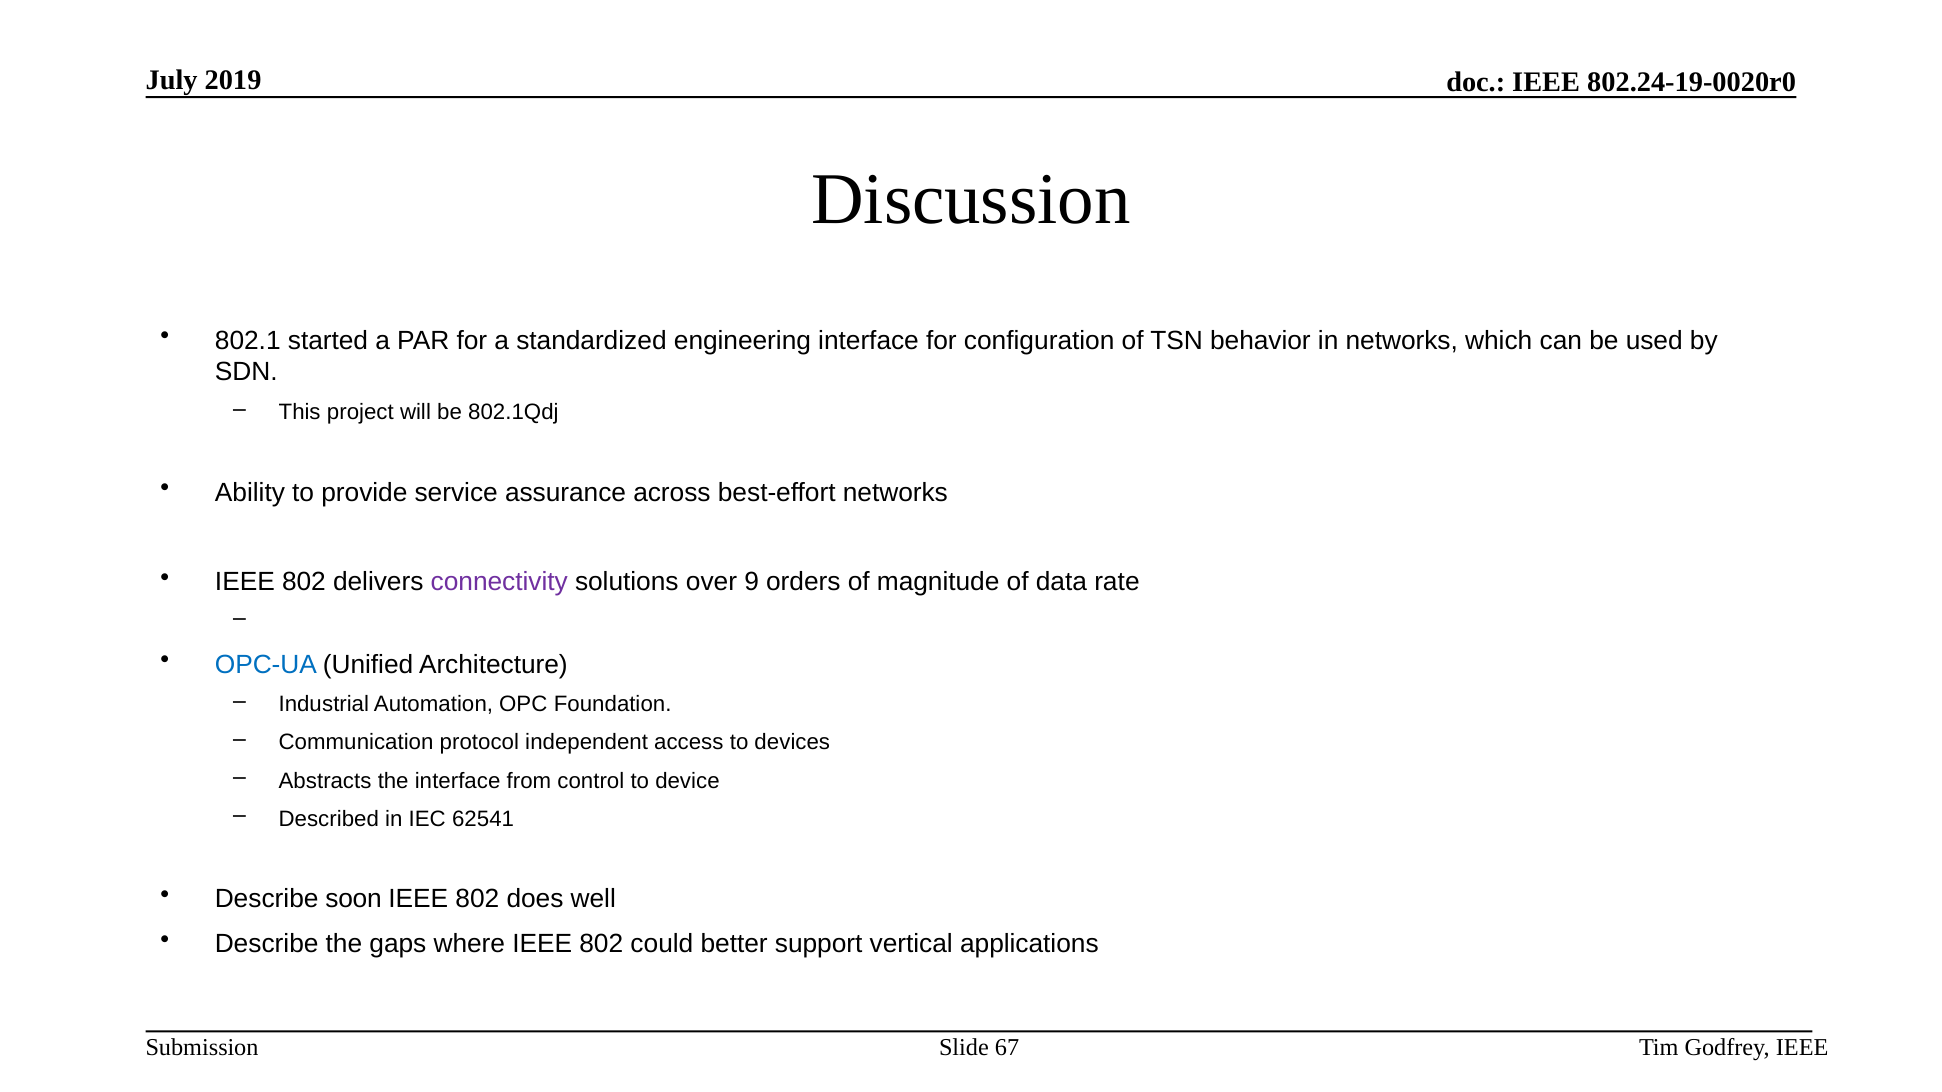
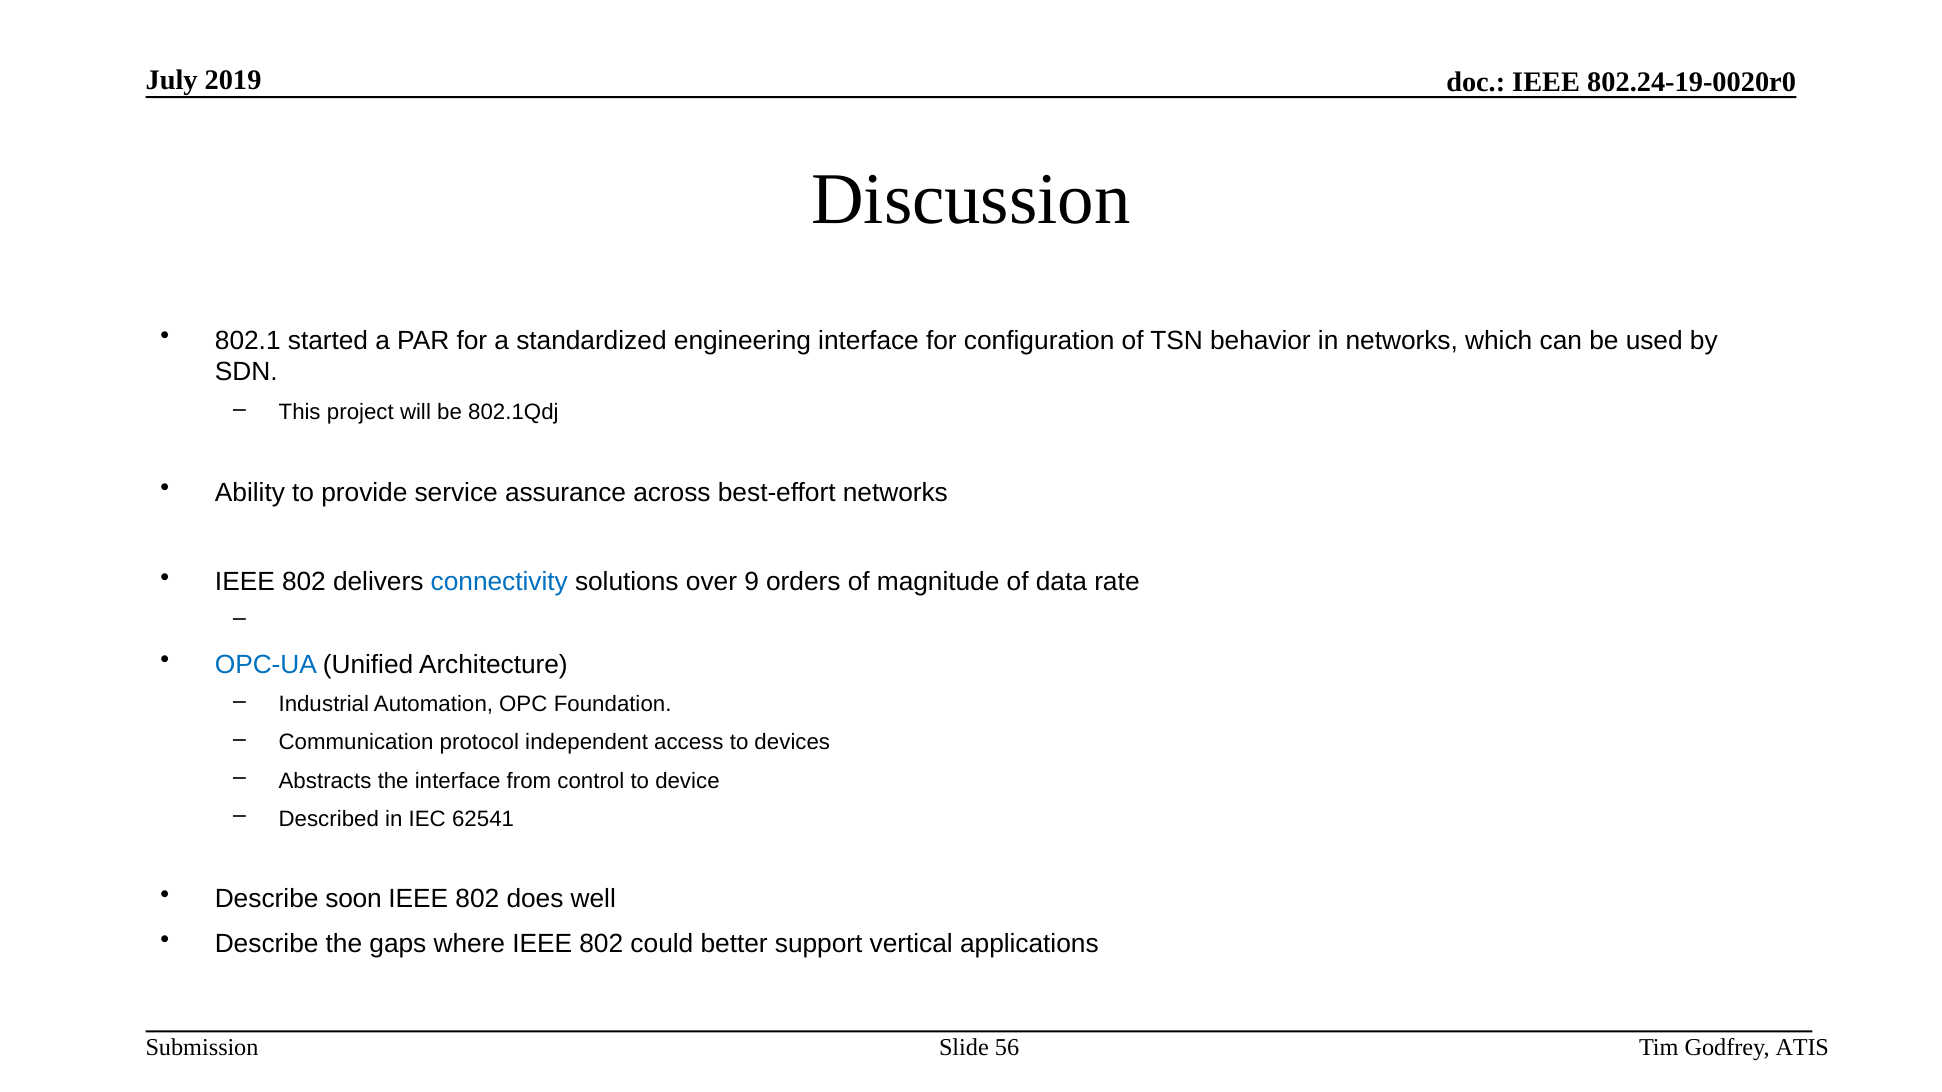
connectivity colour: purple -> blue
67: 67 -> 56
Godfrey IEEE: IEEE -> ATIS
